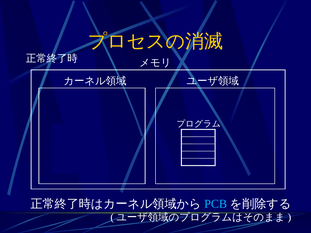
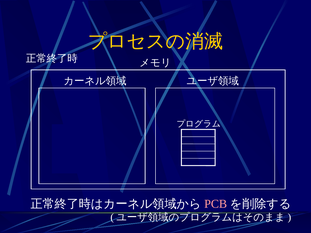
PCB at (216, 204) colour: light blue -> pink
